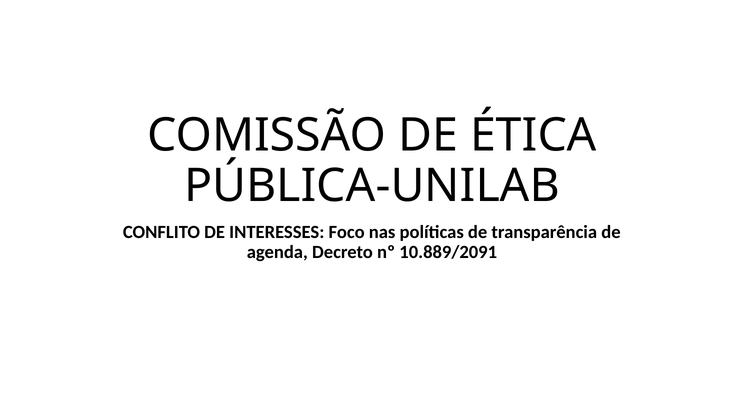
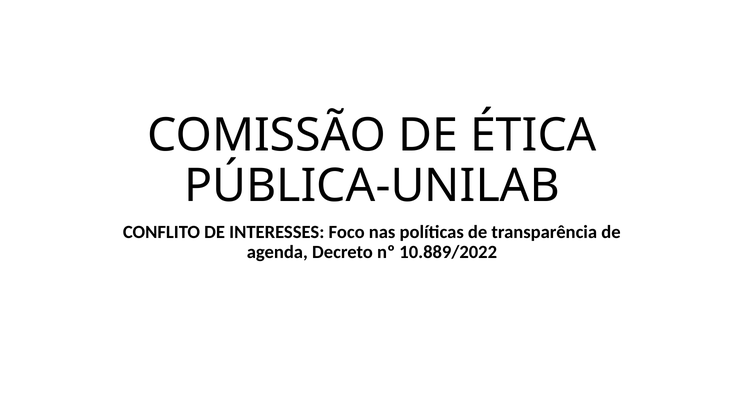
10.889/2091: 10.889/2091 -> 10.889/2022
